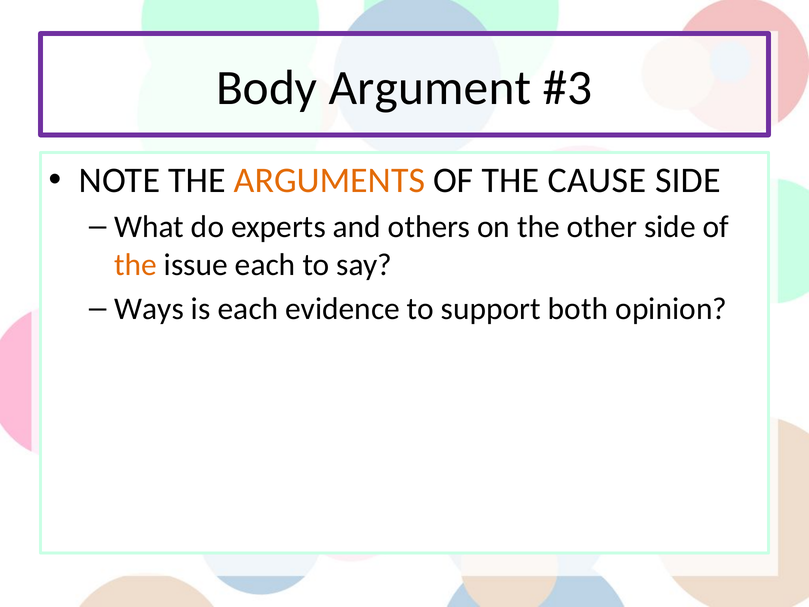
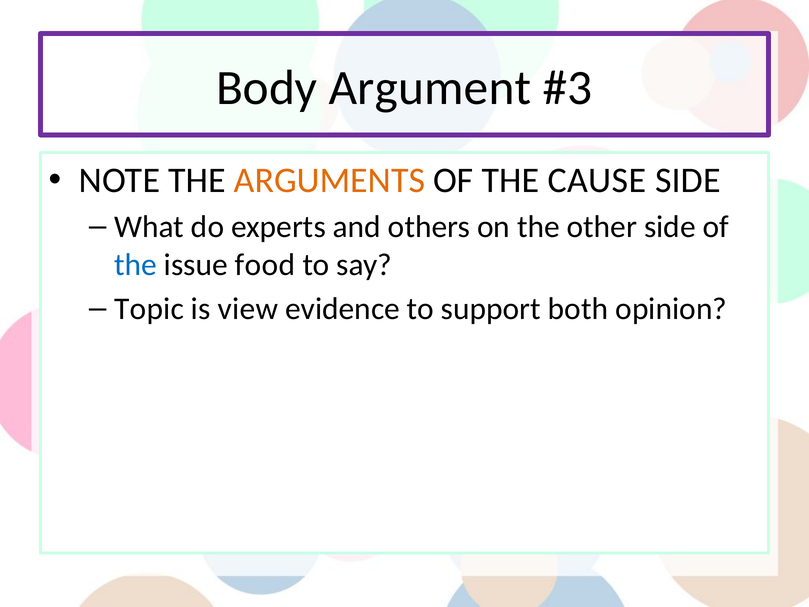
the at (136, 265) colour: orange -> blue
issue each: each -> food
Ways: Ways -> Topic
is each: each -> view
